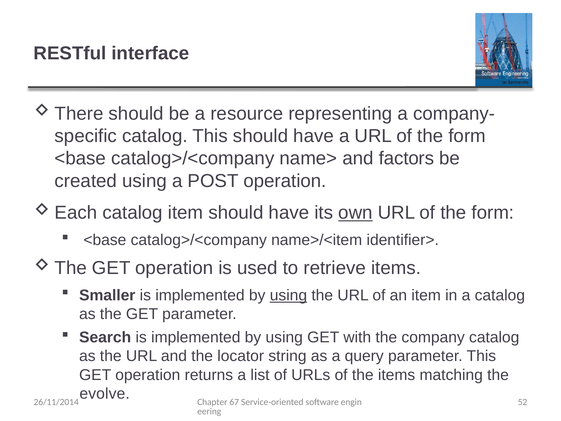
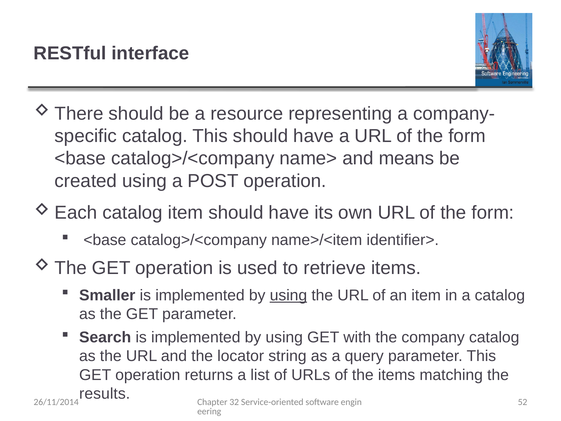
factors: factors -> means
own underline: present -> none
evolve: evolve -> results
67: 67 -> 32
